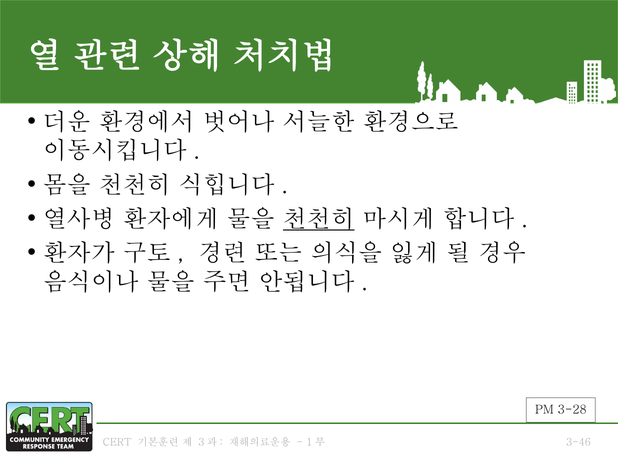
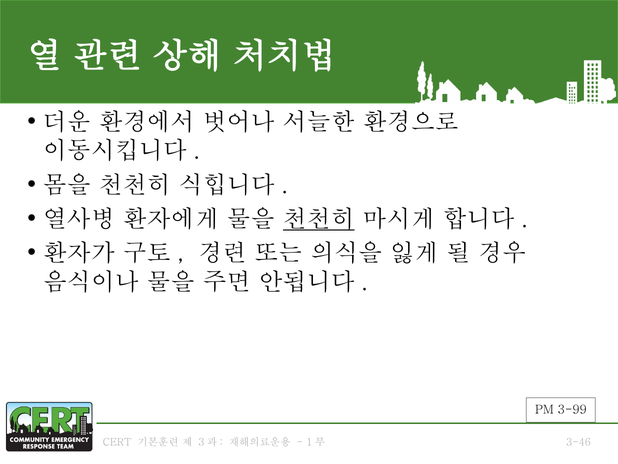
3-28: 3-28 -> 3-99
